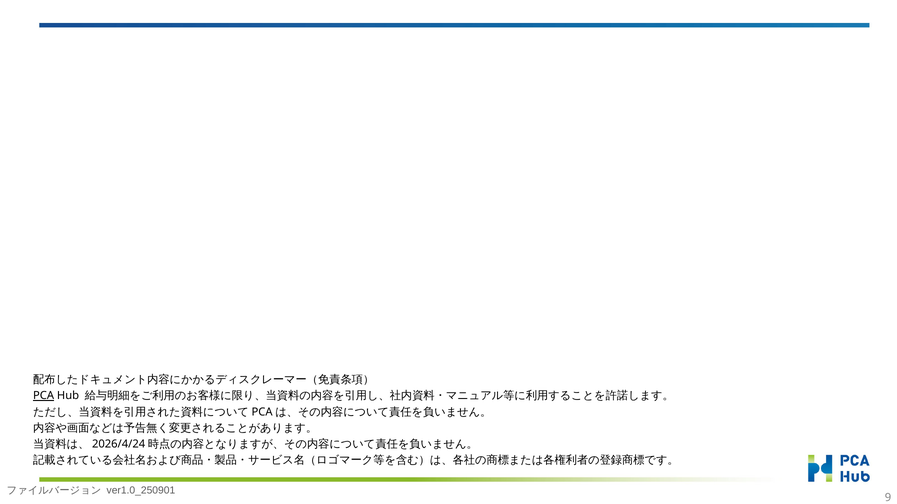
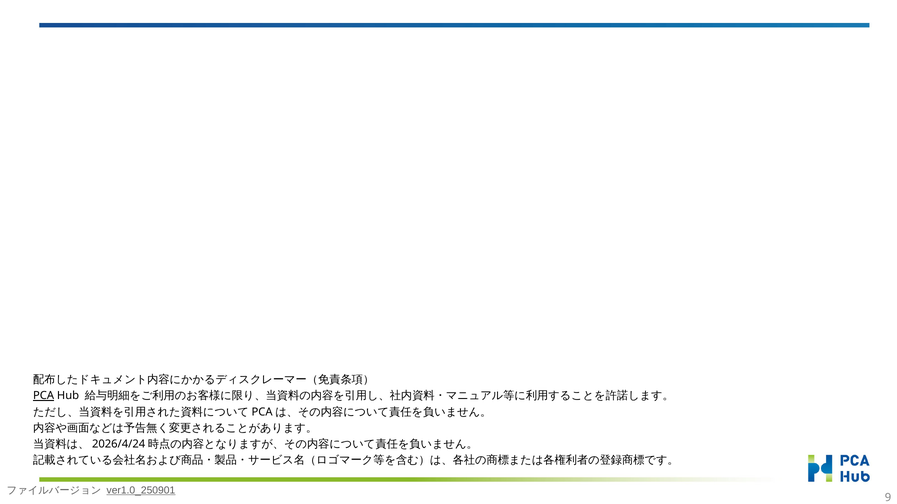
ver1.0_250901 underline: none -> present
